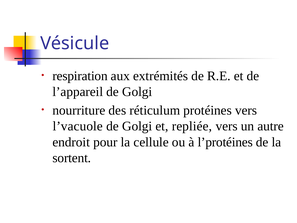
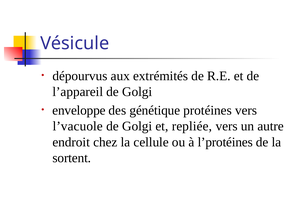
respiration: respiration -> dépourvus
nourriture: nourriture -> enveloppe
réticulum: réticulum -> génétique
pour: pour -> chez
